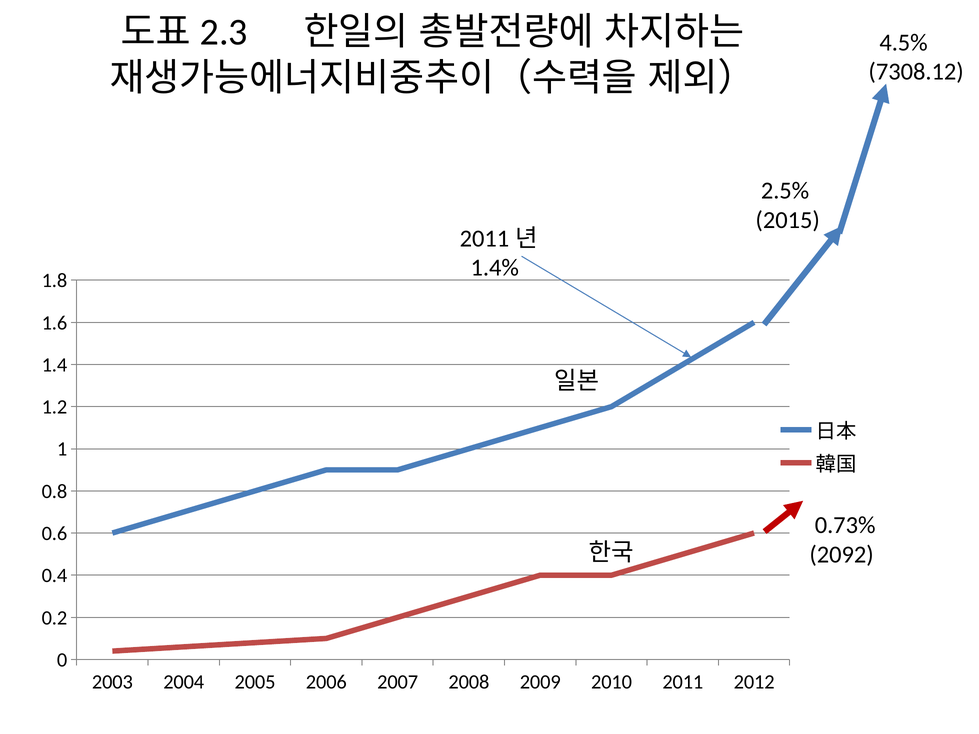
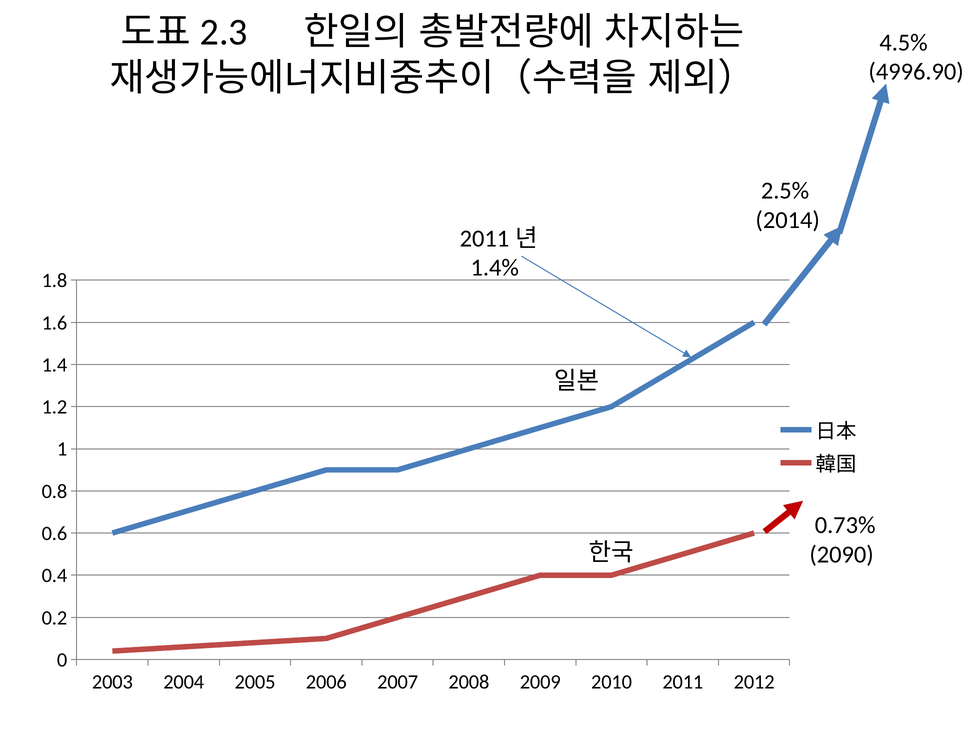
7308.12: 7308.12 -> 4996.90
2015: 2015 -> 2014
2092: 2092 -> 2090
